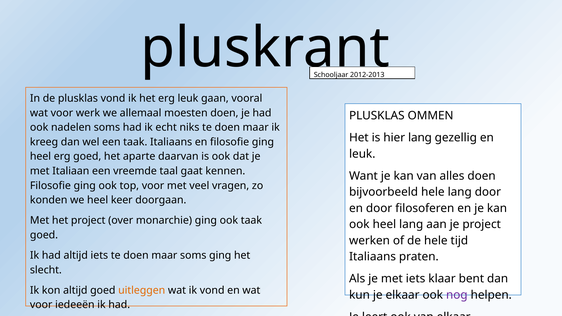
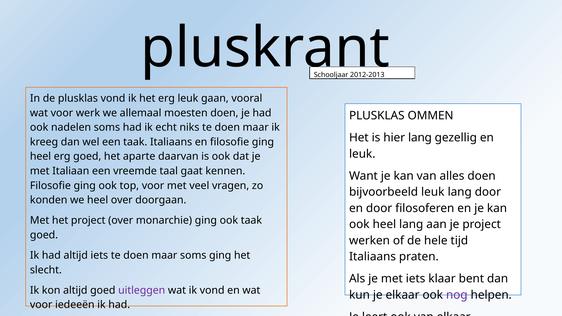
bijvoorbeeld hele: hele -> leuk
heel keer: keer -> over
uitleggen colour: orange -> purple
